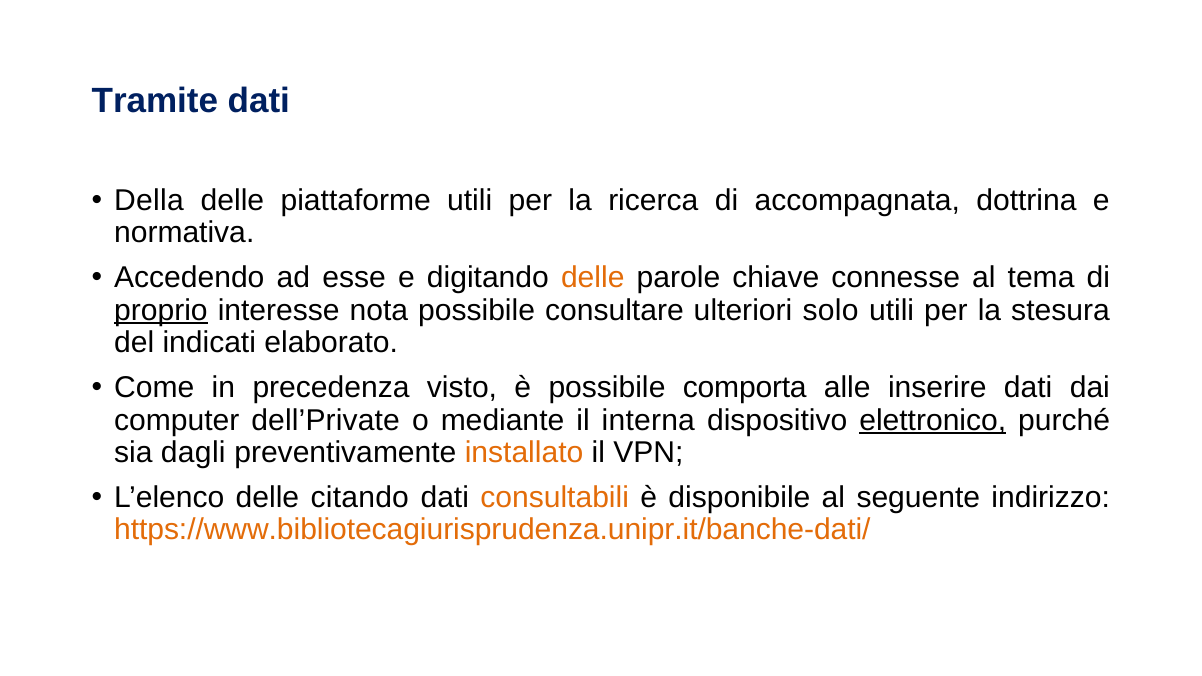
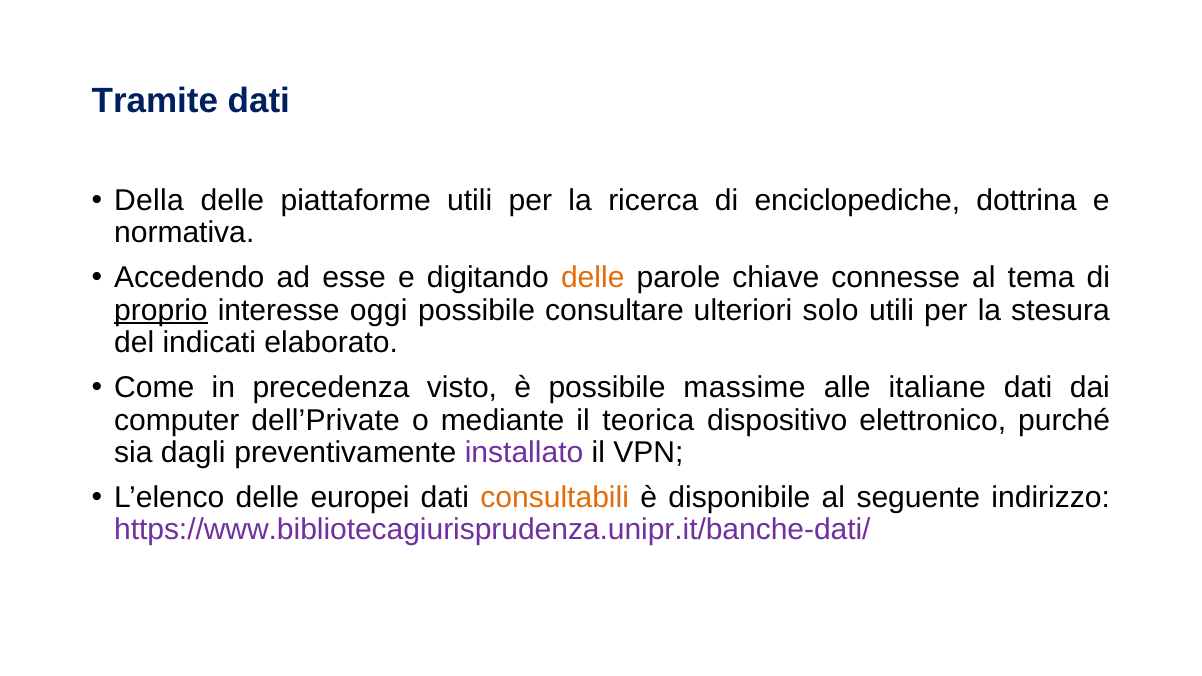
accompagnata: accompagnata -> enciclopediche
nota: nota -> oggi
comporta: comporta -> massime
inserire: inserire -> italiane
interna: interna -> teorica
elettronico underline: present -> none
installato colour: orange -> purple
citando: citando -> europei
https://www.bibliotecagiurisprudenza.unipr.it/banche-dati/ colour: orange -> purple
